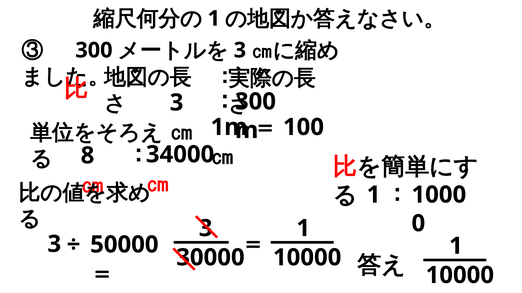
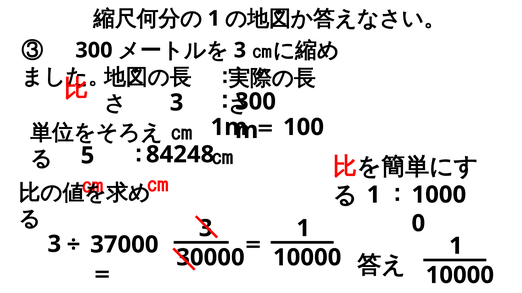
8: 8 -> 5
34000: 34000 -> 84248
50000: 50000 -> 37000
